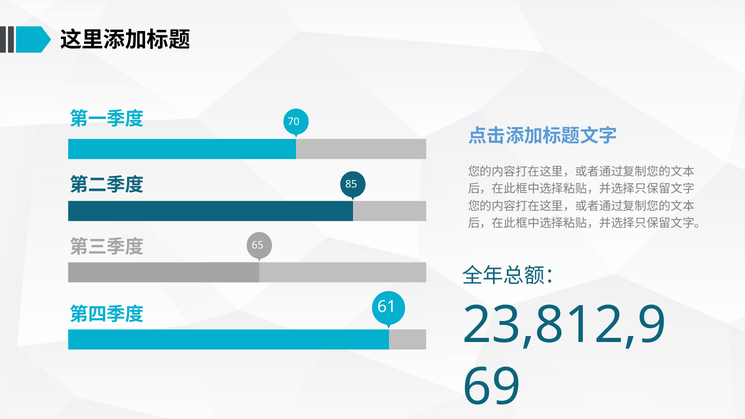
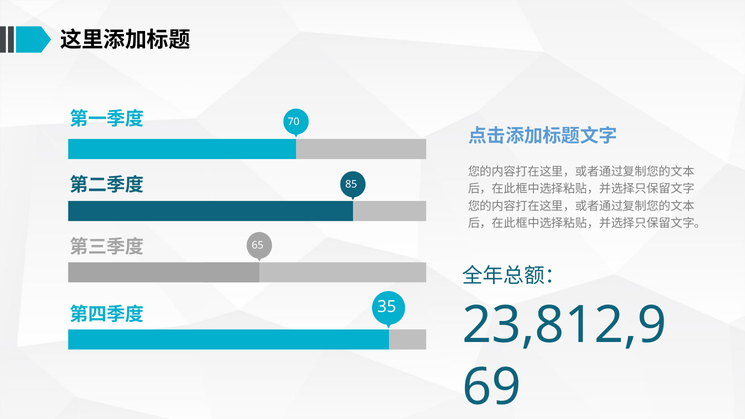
61: 61 -> 35
